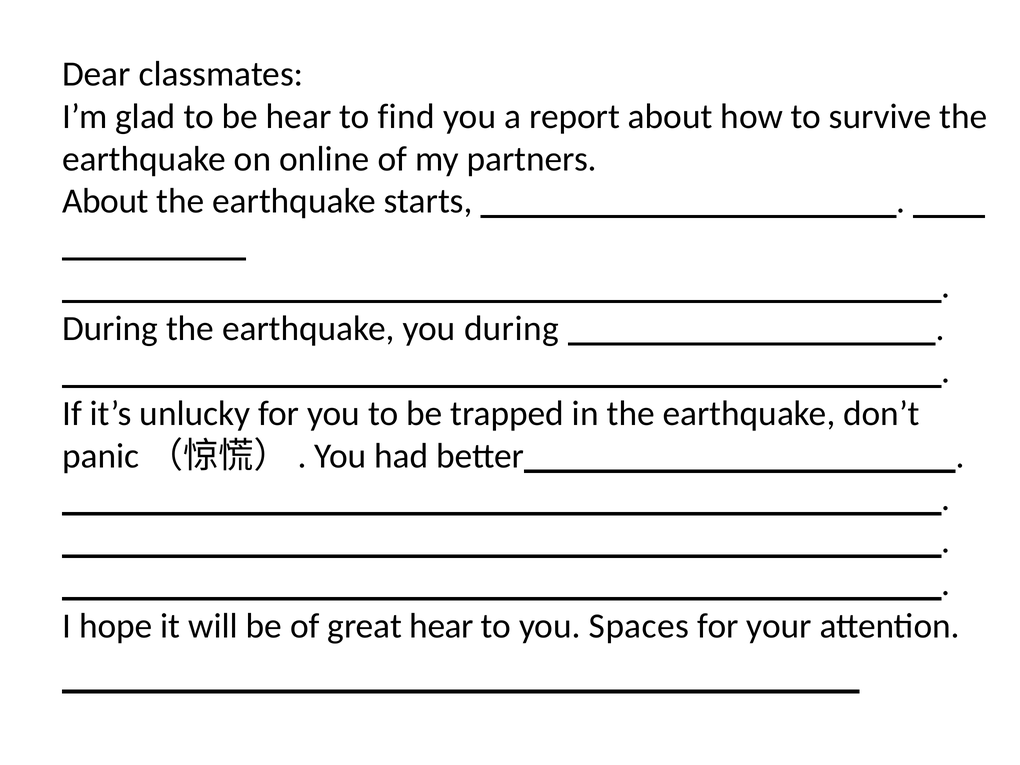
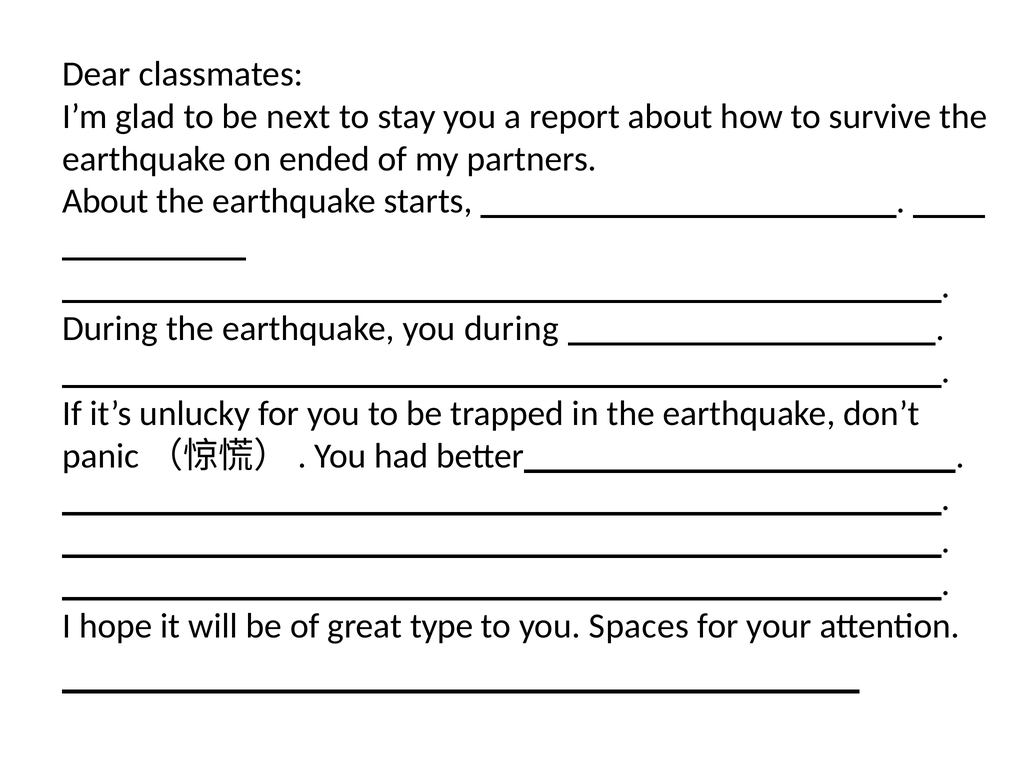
be hear: hear -> next
find: find -> stay
online: online -> ended
great hear: hear -> type
